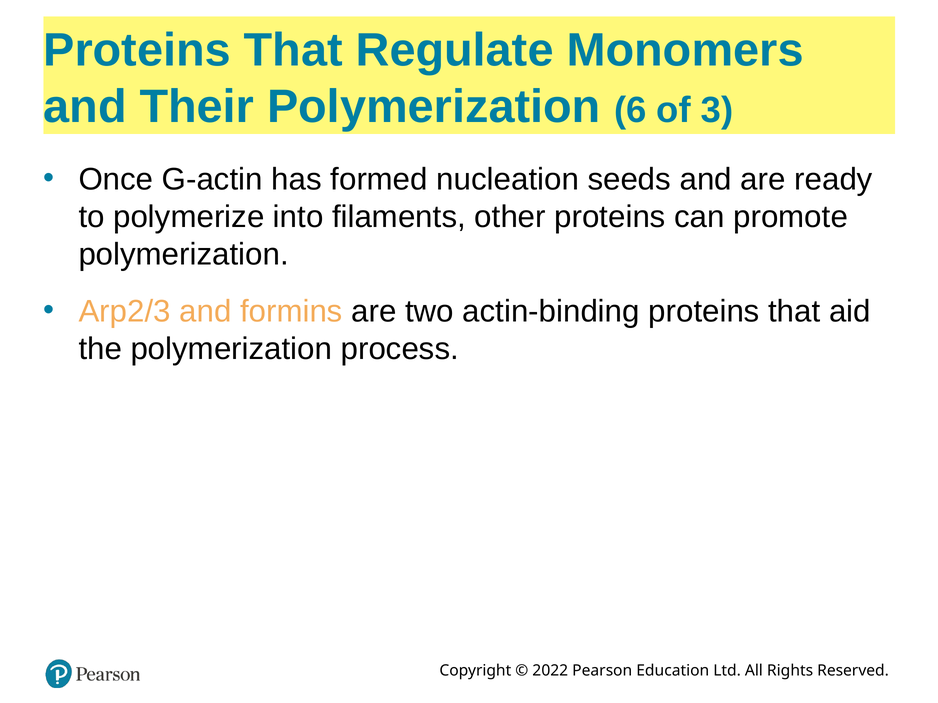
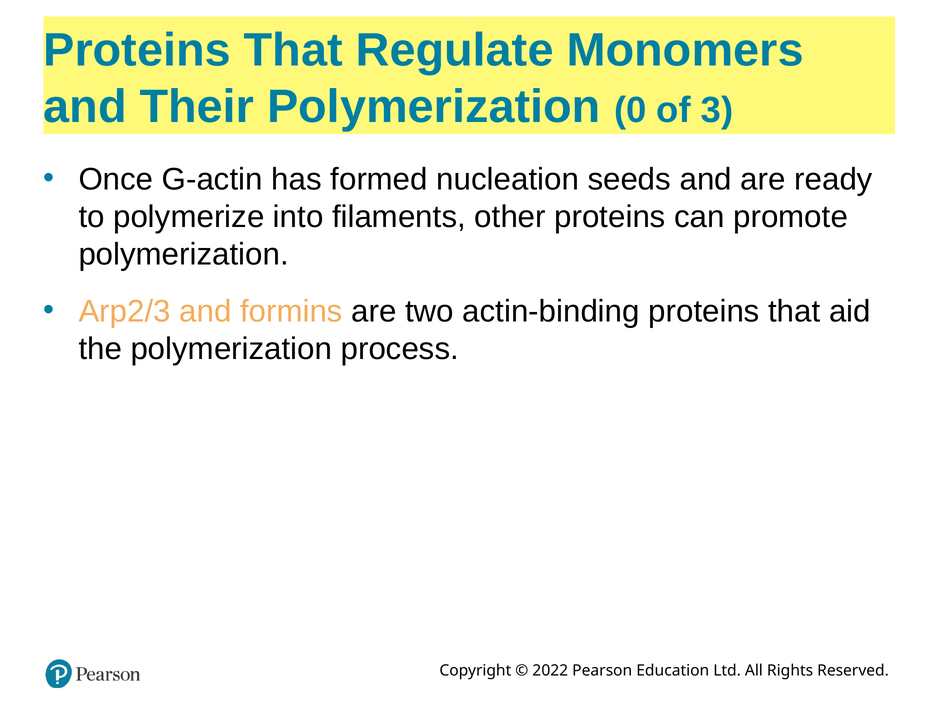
6: 6 -> 0
